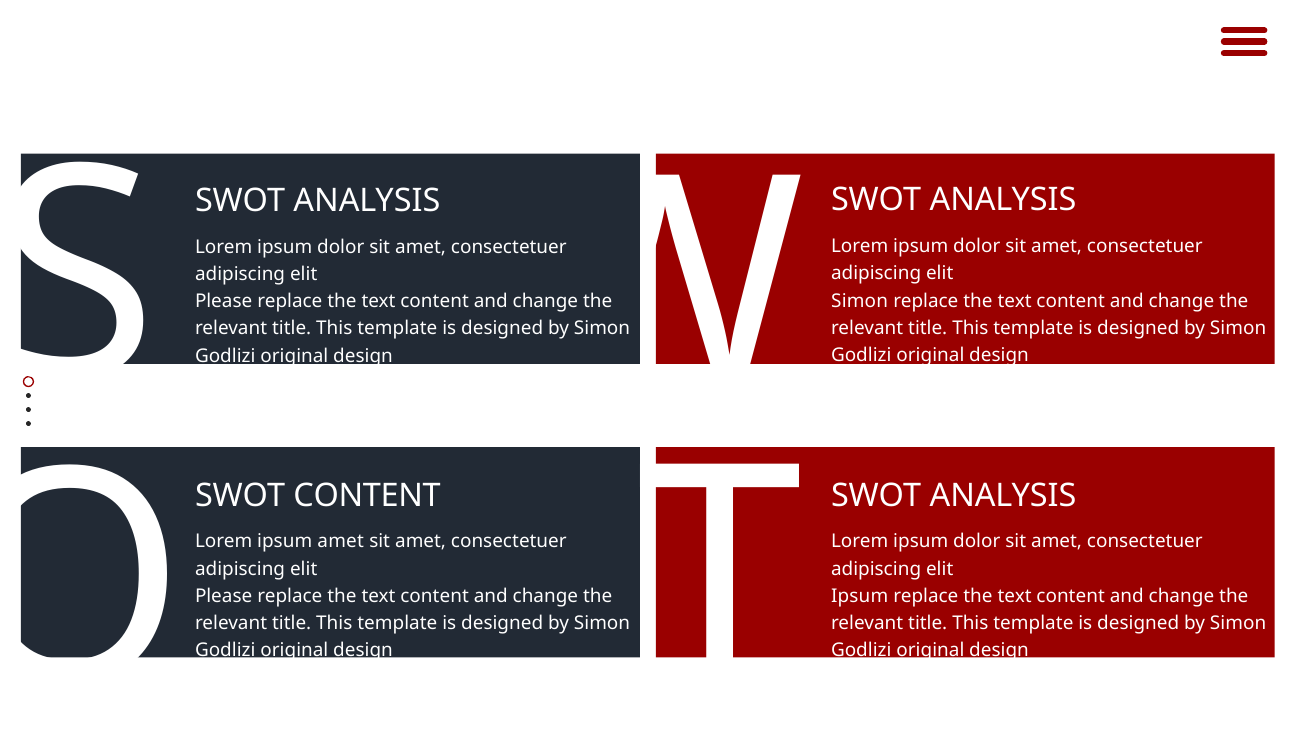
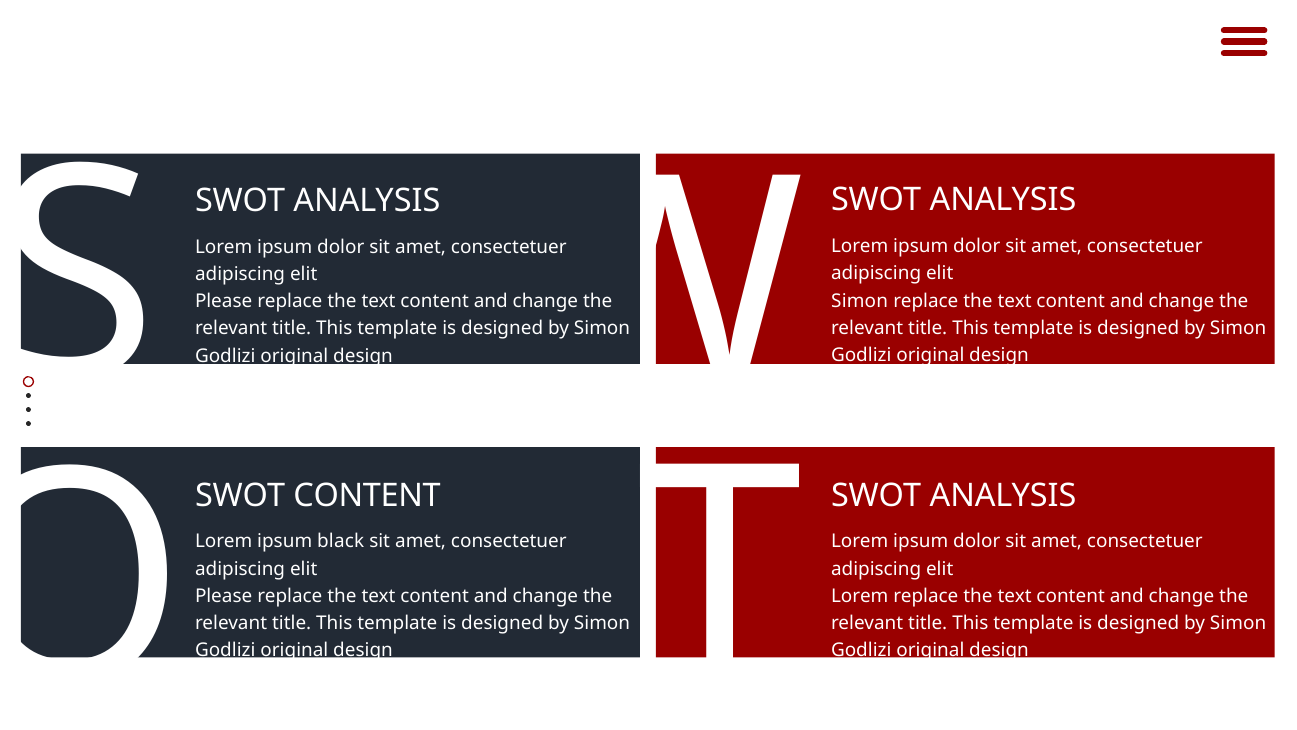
ipsum amet: amet -> black
Ipsum at (860, 596): Ipsum -> Lorem
